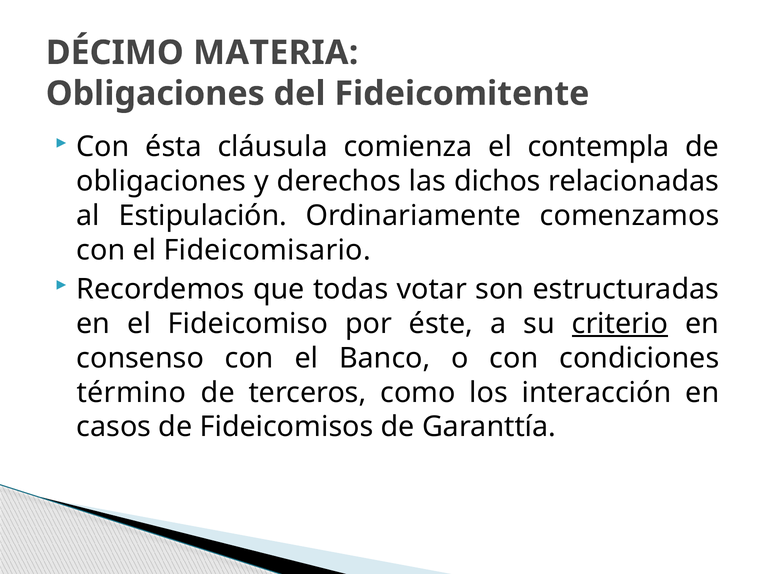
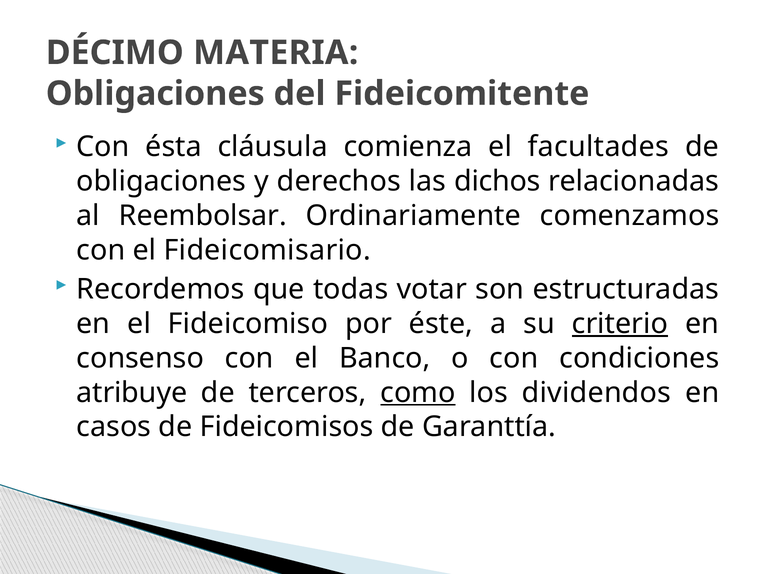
contempla: contempla -> facultades
Estipulación: Estipulación -> Reembolsar
término: término -> atribuye
como underline: none -> present
interacción: interacción -> dividendos
